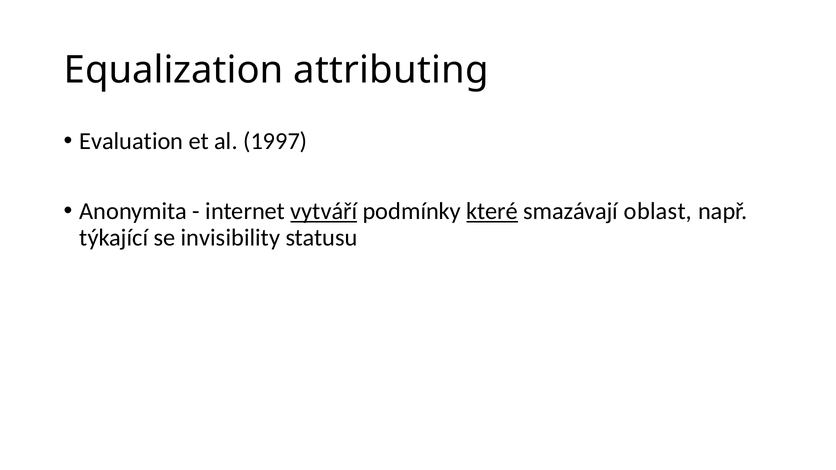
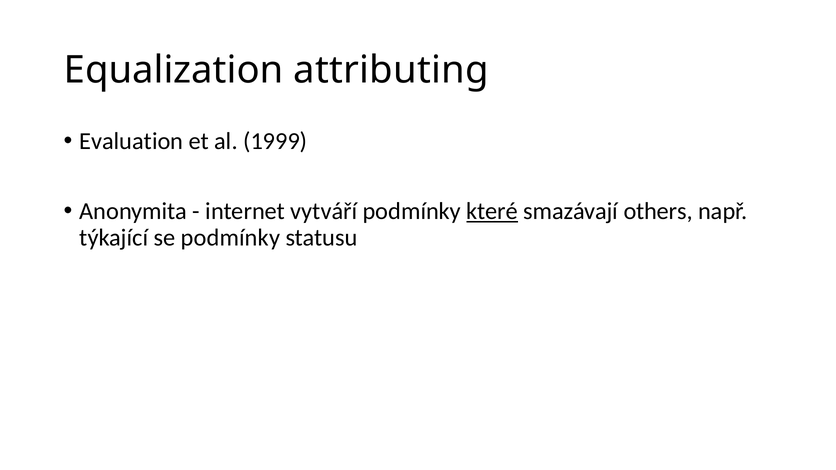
1997: 1997 -> 1999
vytváří underline: present -> none
oblast: oblast -> others
se invisibility: invisibility -> podmínky
